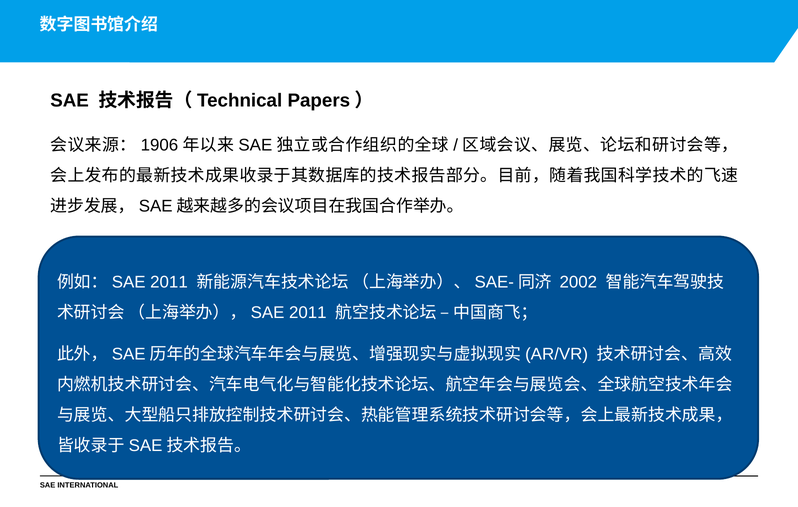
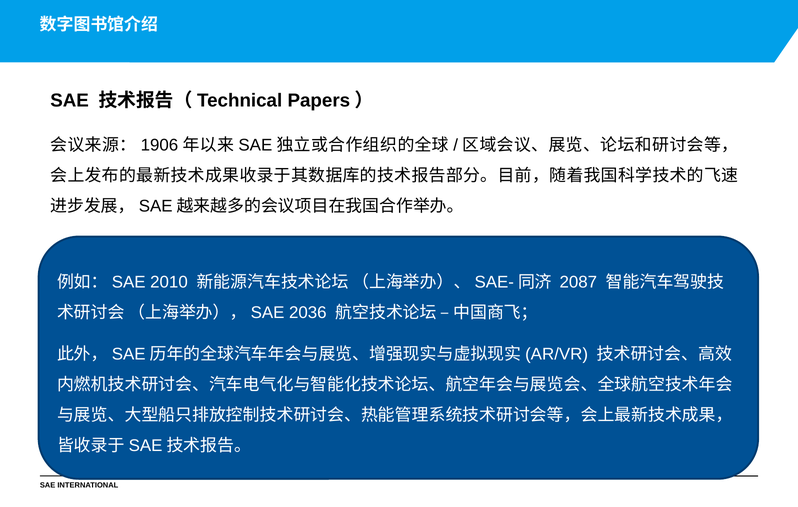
2011 at (169, 282): 2011 -> 2010
2002: 2002 -> 2087
2011 at (308, 312): 2011 -> 2036
